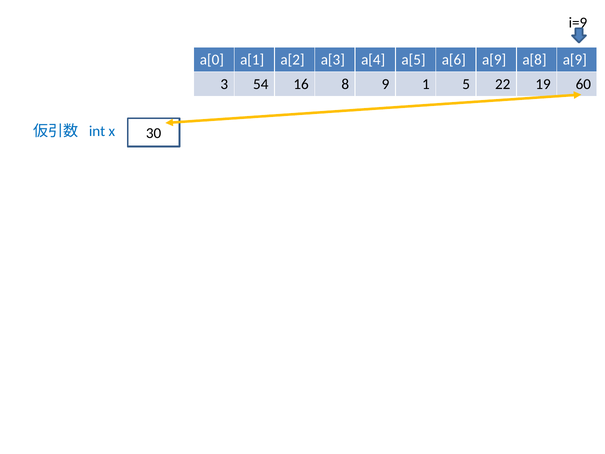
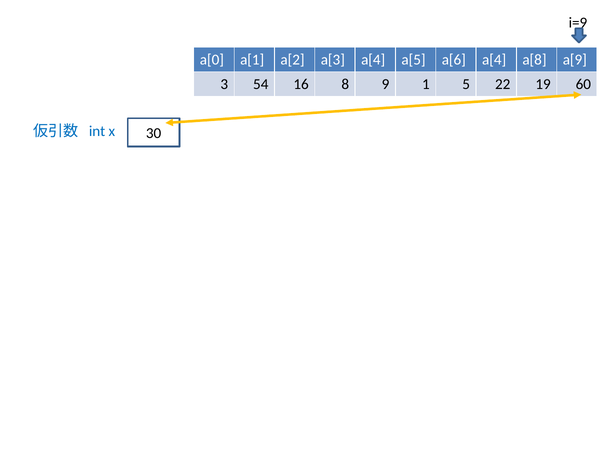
a[6 a[9: a[9 -> a[4
